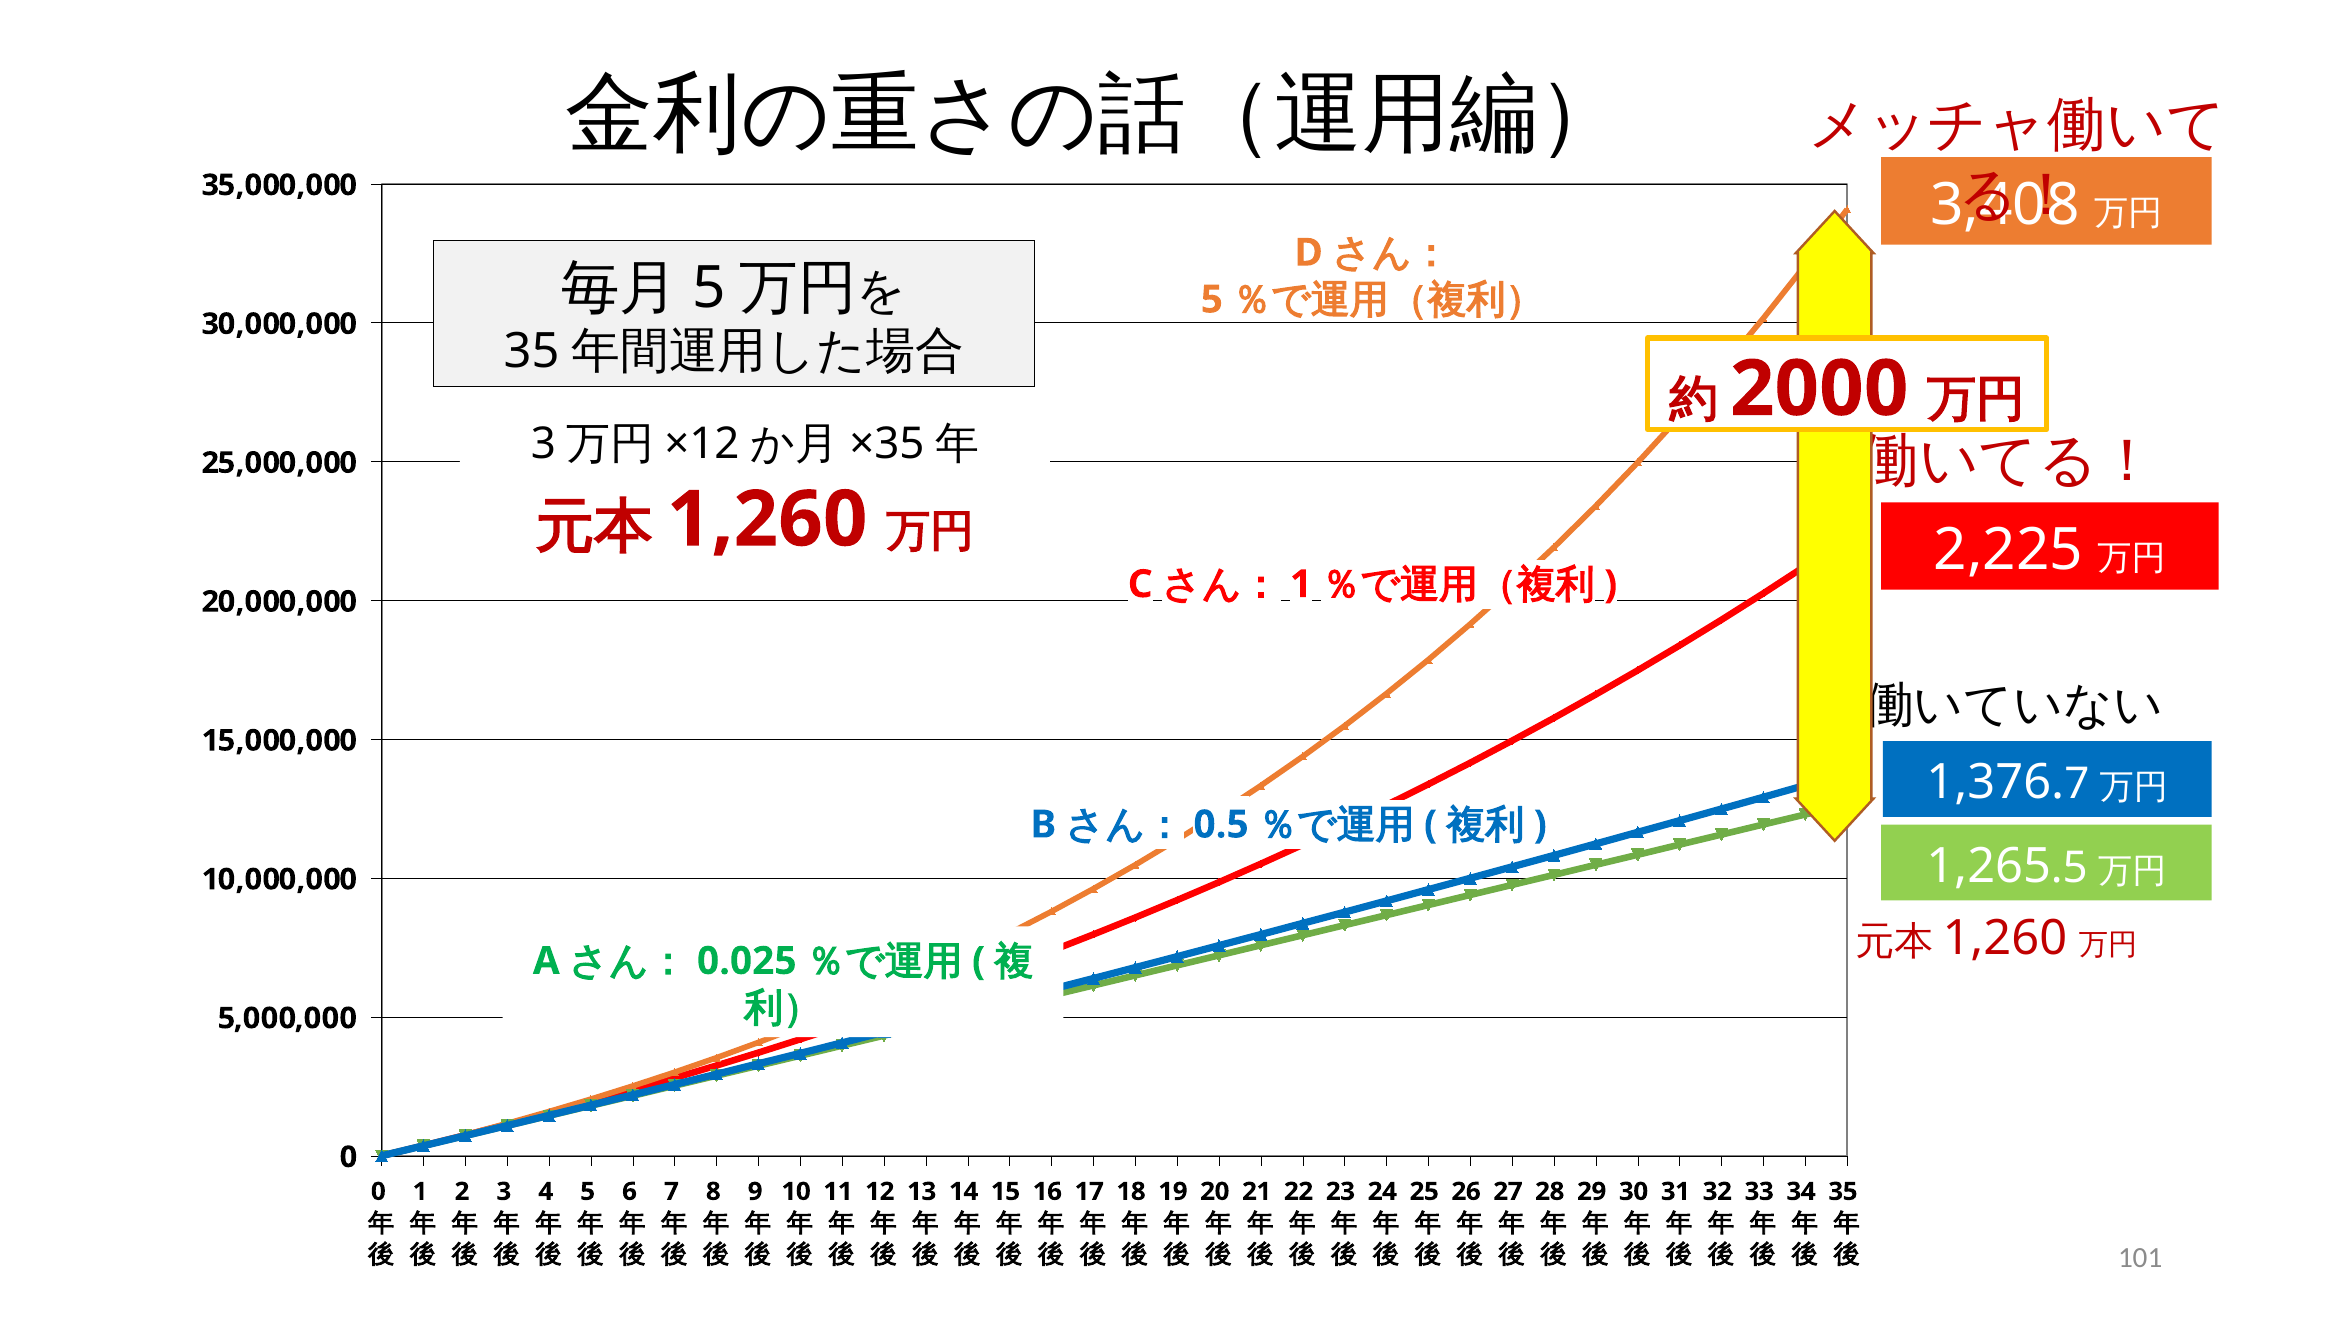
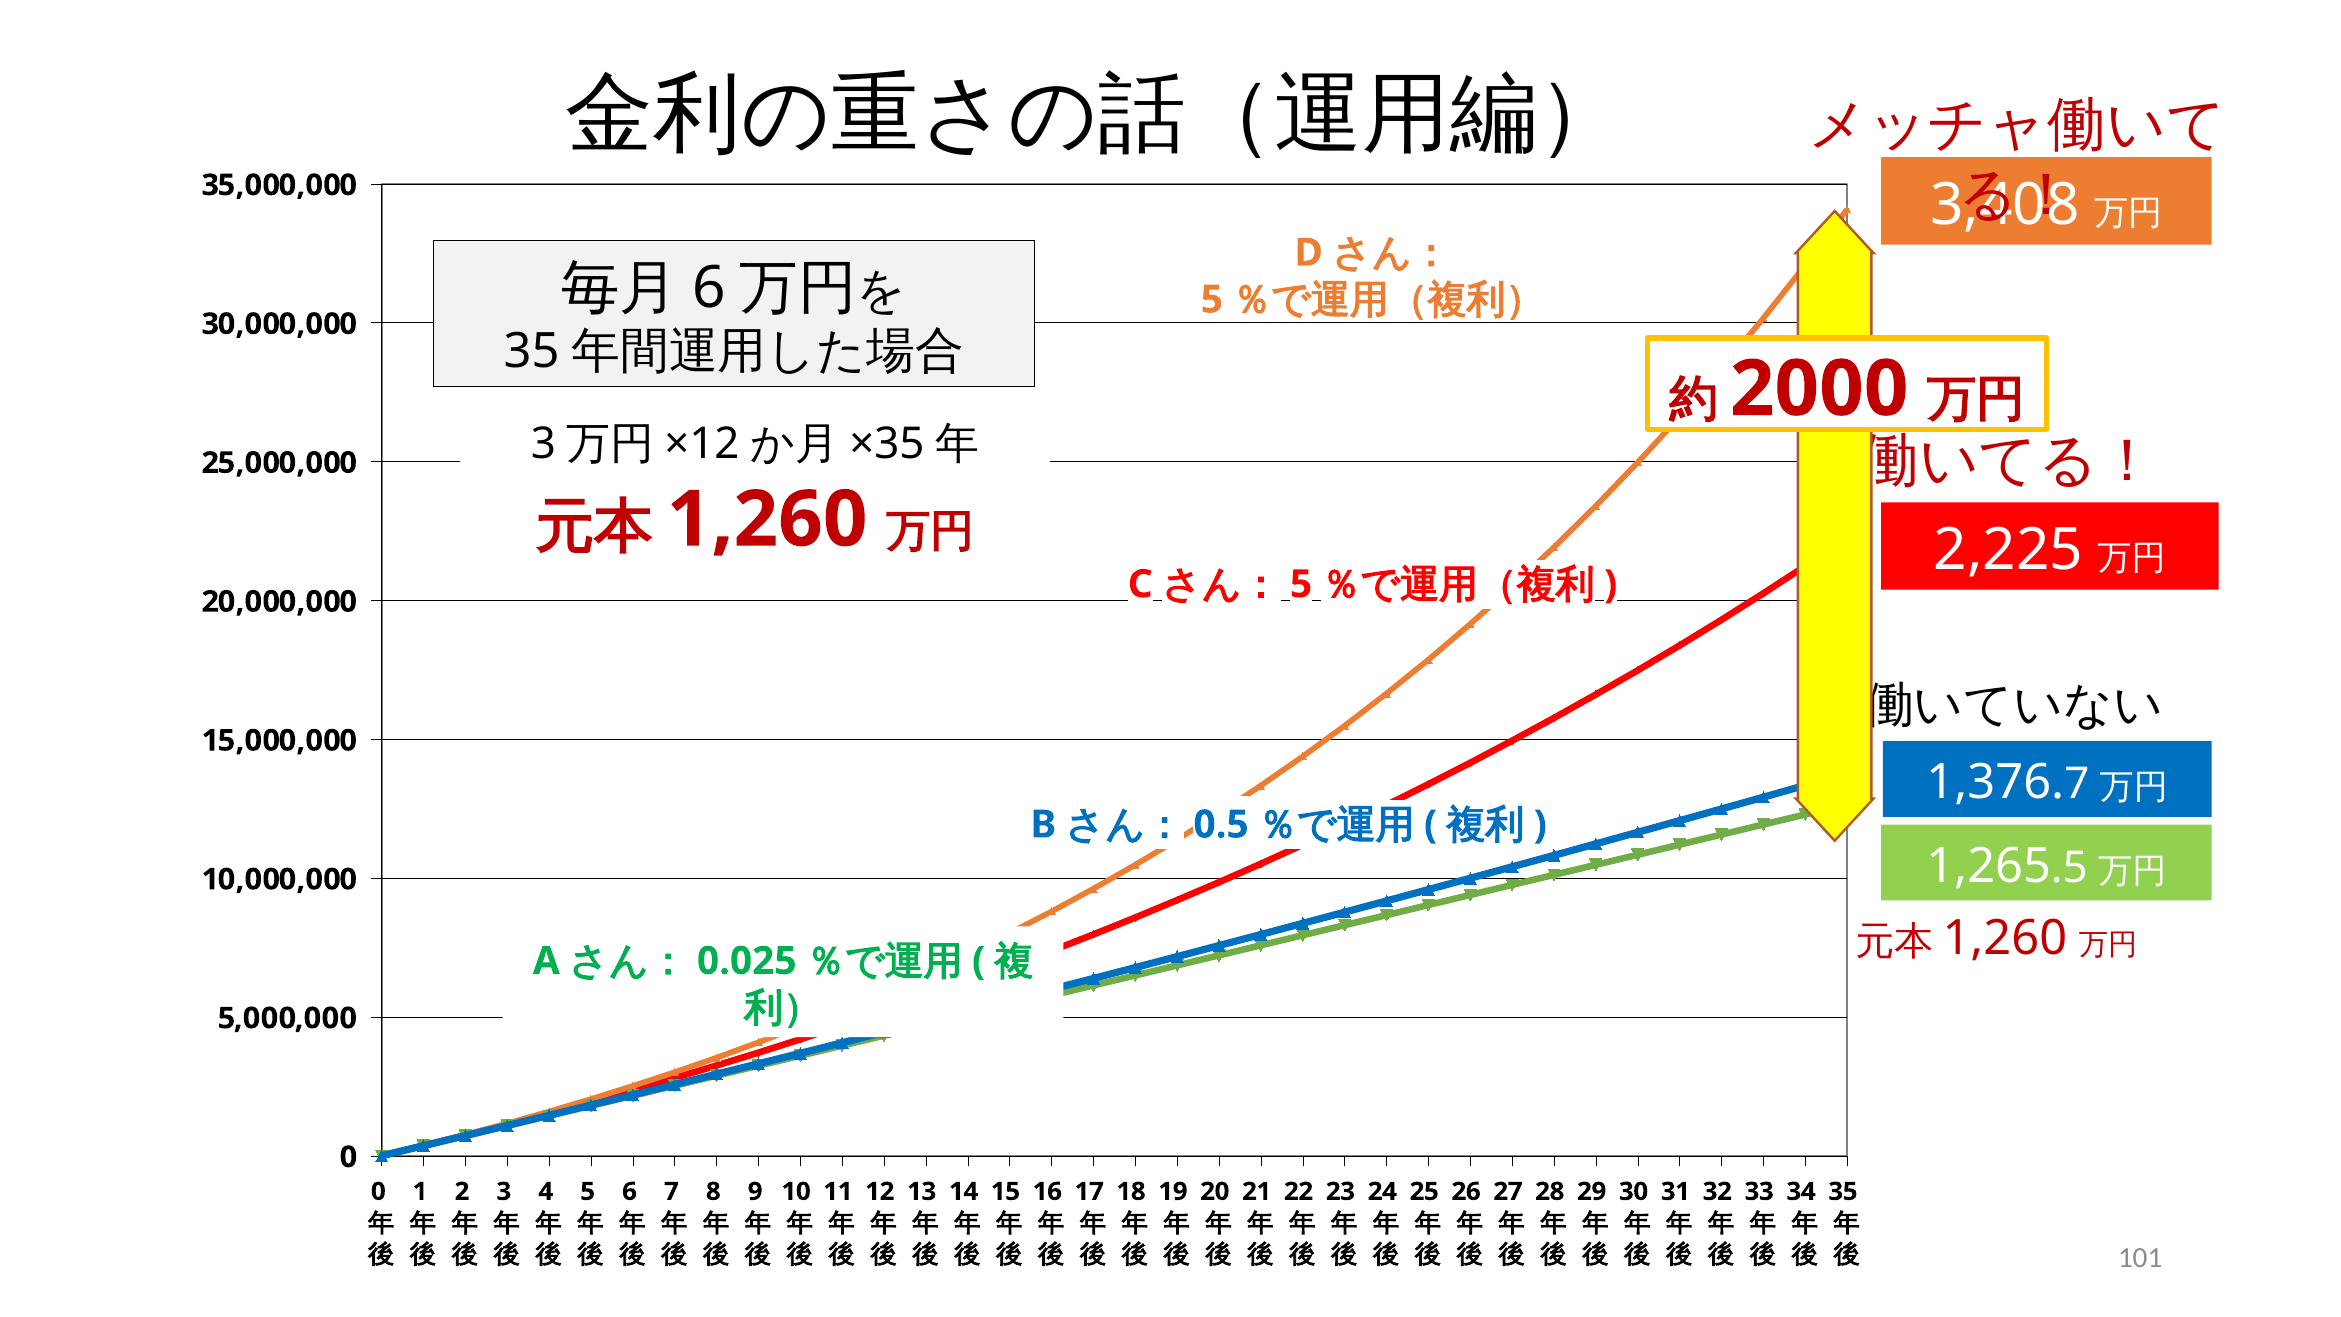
5 at (709, 288): 5 -> 6
1 at (1301, 584): 1 -> 5
